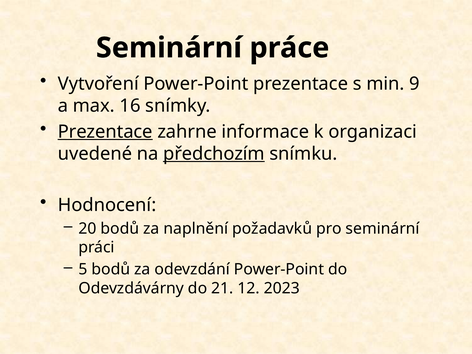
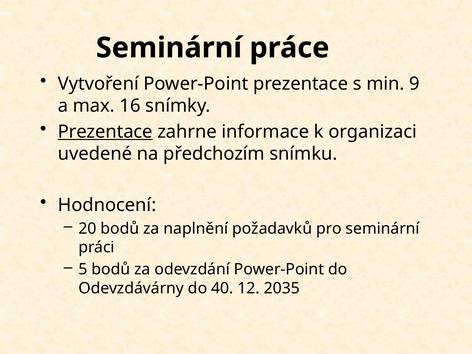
předchozím underline: present -> none
21: 21 -> 40
2023: 2023 -> 2035
